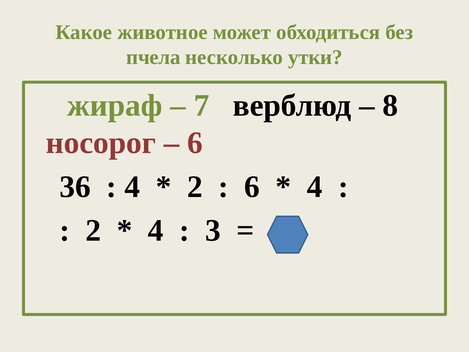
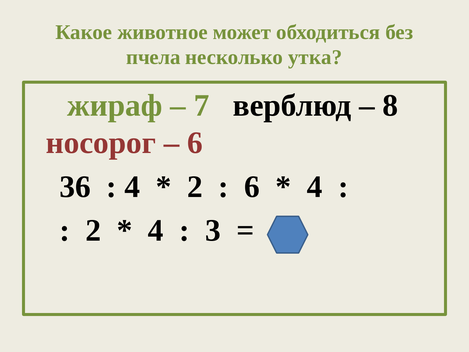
утки: утки -> утка
